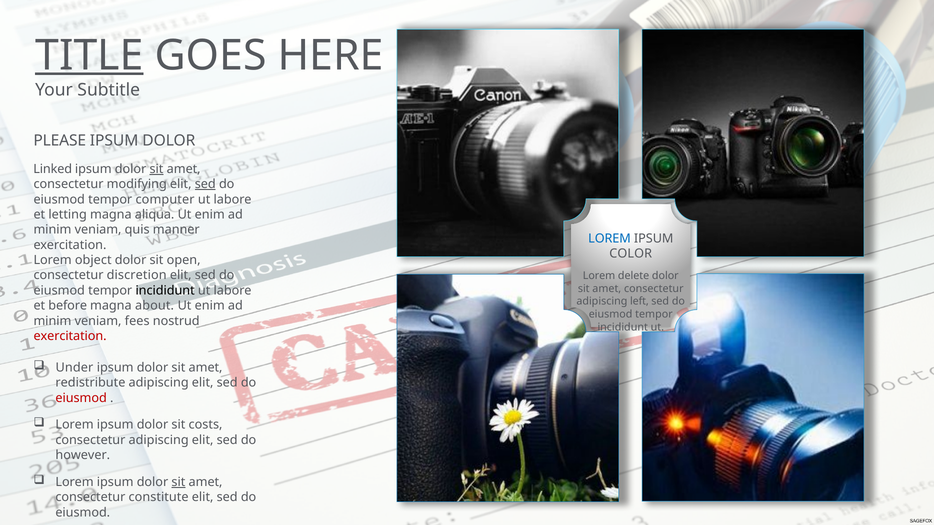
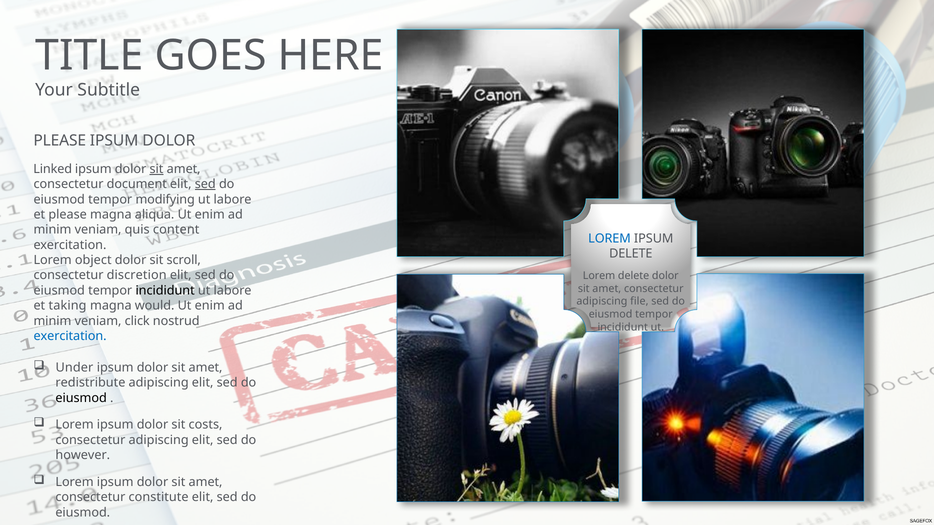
TITLE underline: present -> none
modifying: modifying -> document
computer: computer -> modifying
et letting: letting -> please
manner: manner -> content
COLOR at (631, 254): COLOR -> DELETE
open: open -> scroll
left: left -> file
before: before -> taking
about: about -> would
fees: fees -> click
exercitation at (70, 336) colour: red -> blue
eiusmod at (81, 398) colour: red -> black
sit at (178, 482) underline: present -> none
